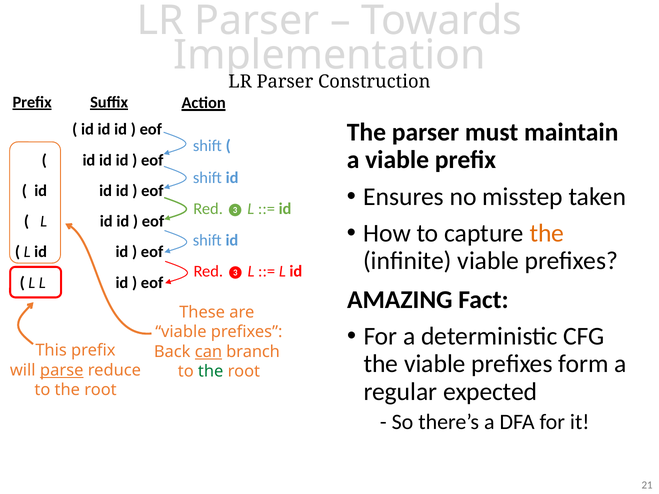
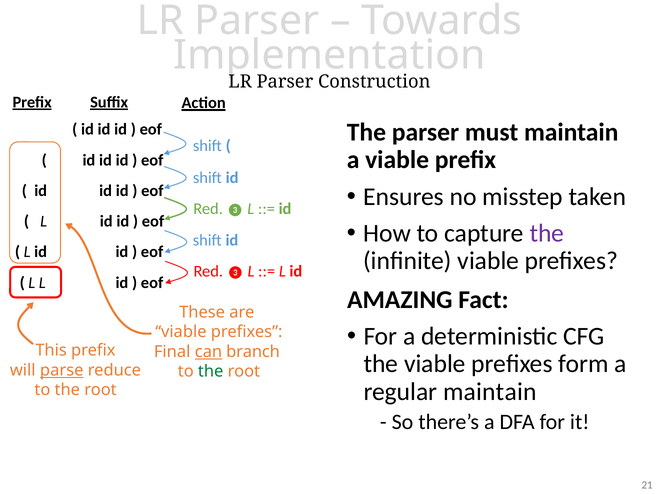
the at (547, 233) colour: orange -> purple
Back: Back -> Final
regular expected: expected -> maintain
